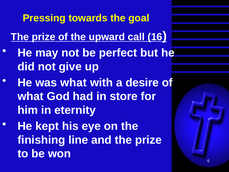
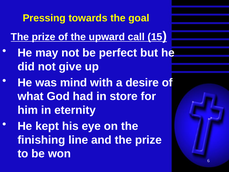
16: 16 -> 15
was what: what -> mind
